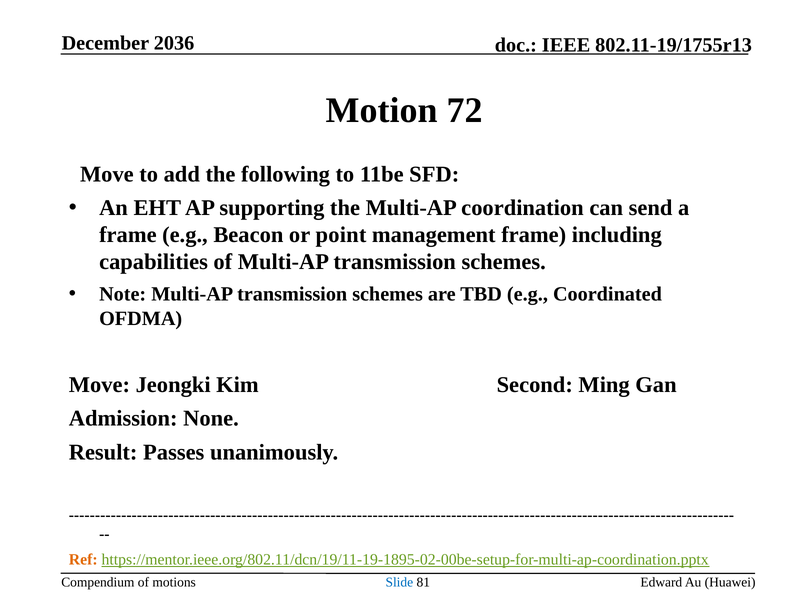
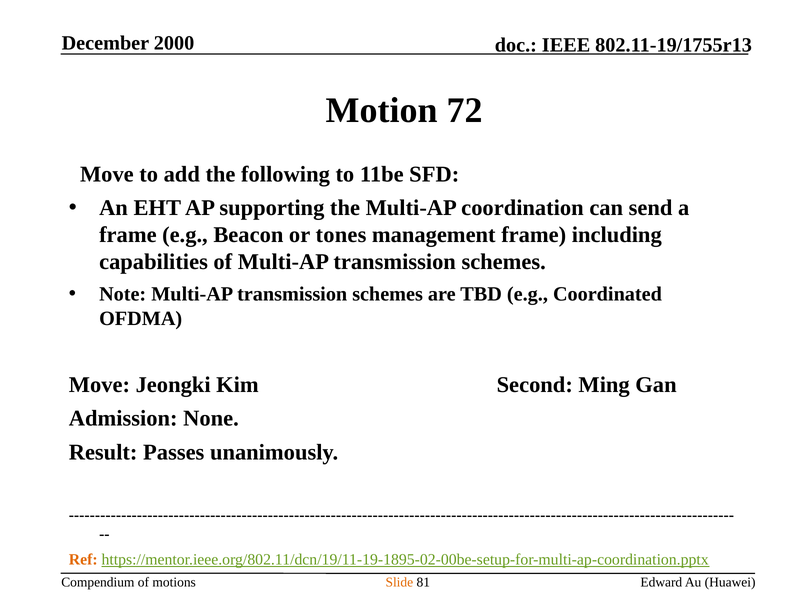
2036: 2036 -> 2000
point: point -> tones
Slide colour: blue -> orange
